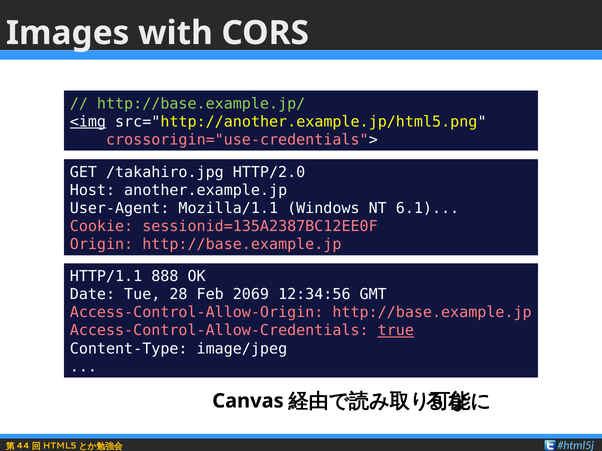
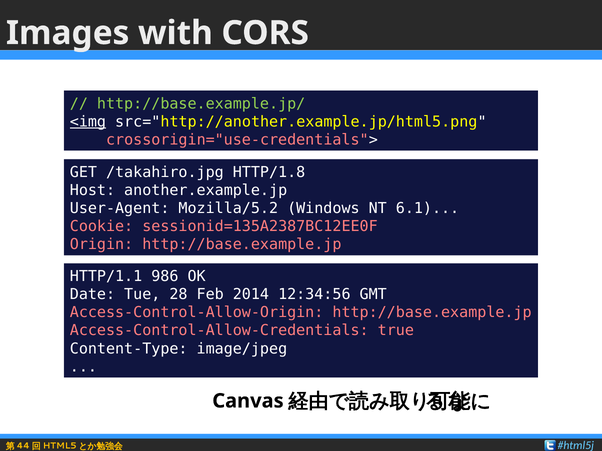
HTTP/2.0: HTTP/2.0 -> HTTP/1.8
Mozilla/1.1: Mozilla/1.1 -> Mozilla/5.2
888: 888 -> 986
2069: 2069 -> 2014
true underline: present -> none
